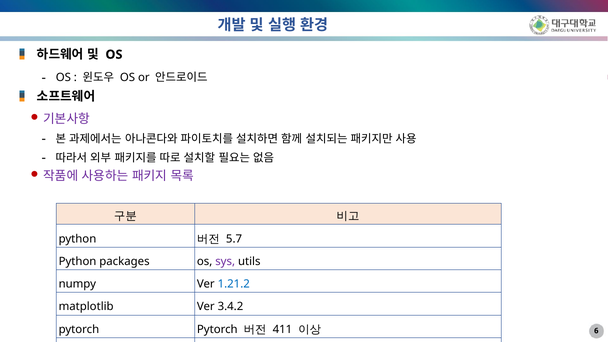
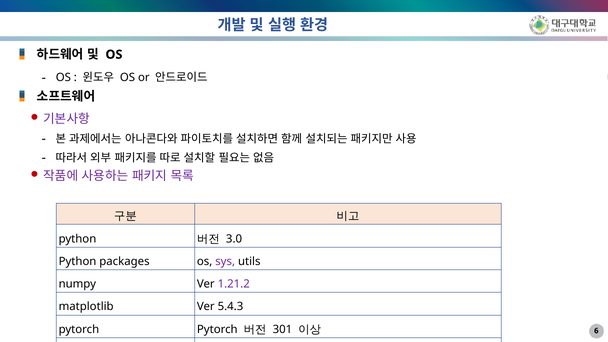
5.7: 5.7 -> 3.0
1.21.2 colour: blue -> purple
3.4.2: 3.4.2 -> 5.4.3
411: 411 -> 301
